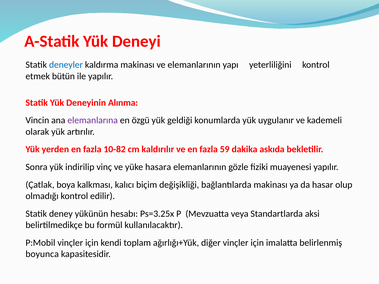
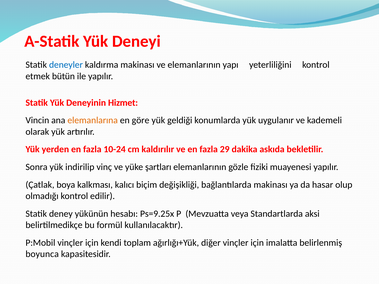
Alınma: Alınma -> Hizmet
elemanlarına colour: purple -> orange
özgü: özgü -> göre
10-82: 10-82 -> 10-24
59: 59 -> 29
hasara: hasara -> şartları
Ps=3.25x: Ps=3.25x -> Ps=9.25x
